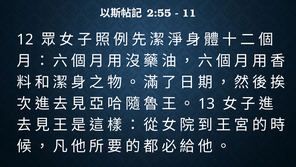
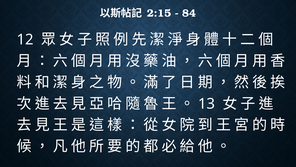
2:55: 2:55 -> 2:15
11: 11 -> 84
